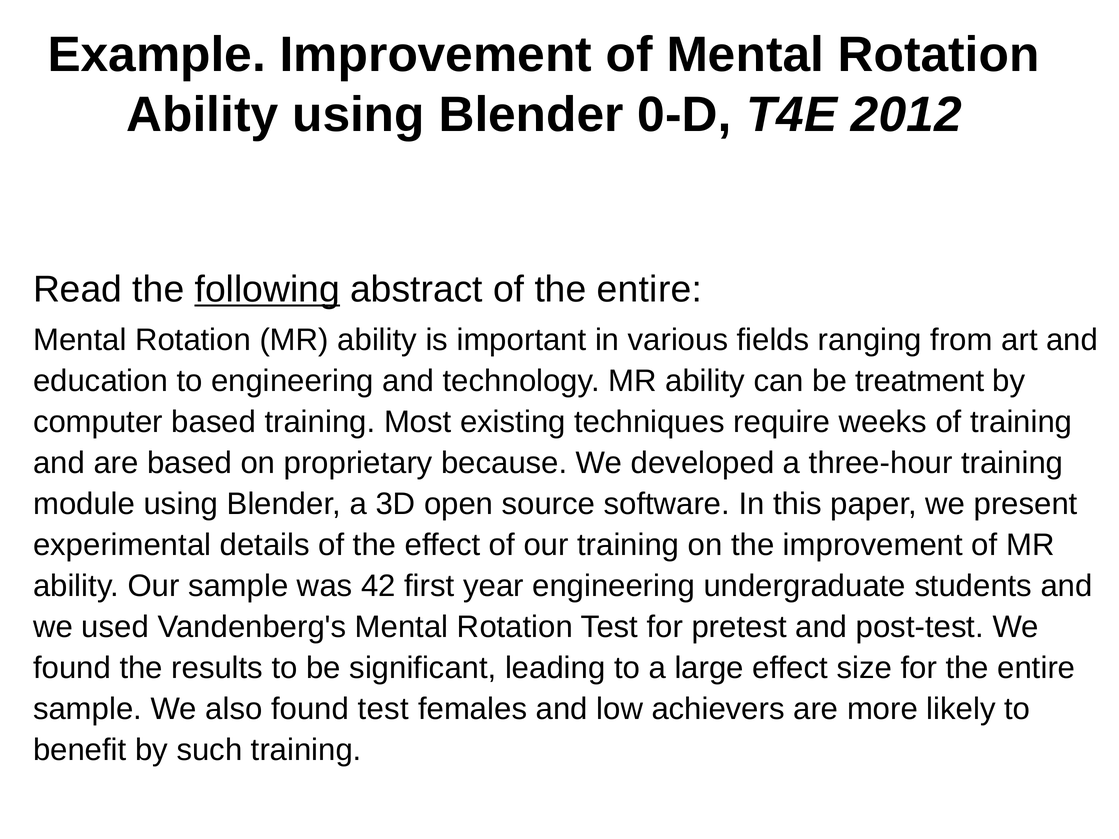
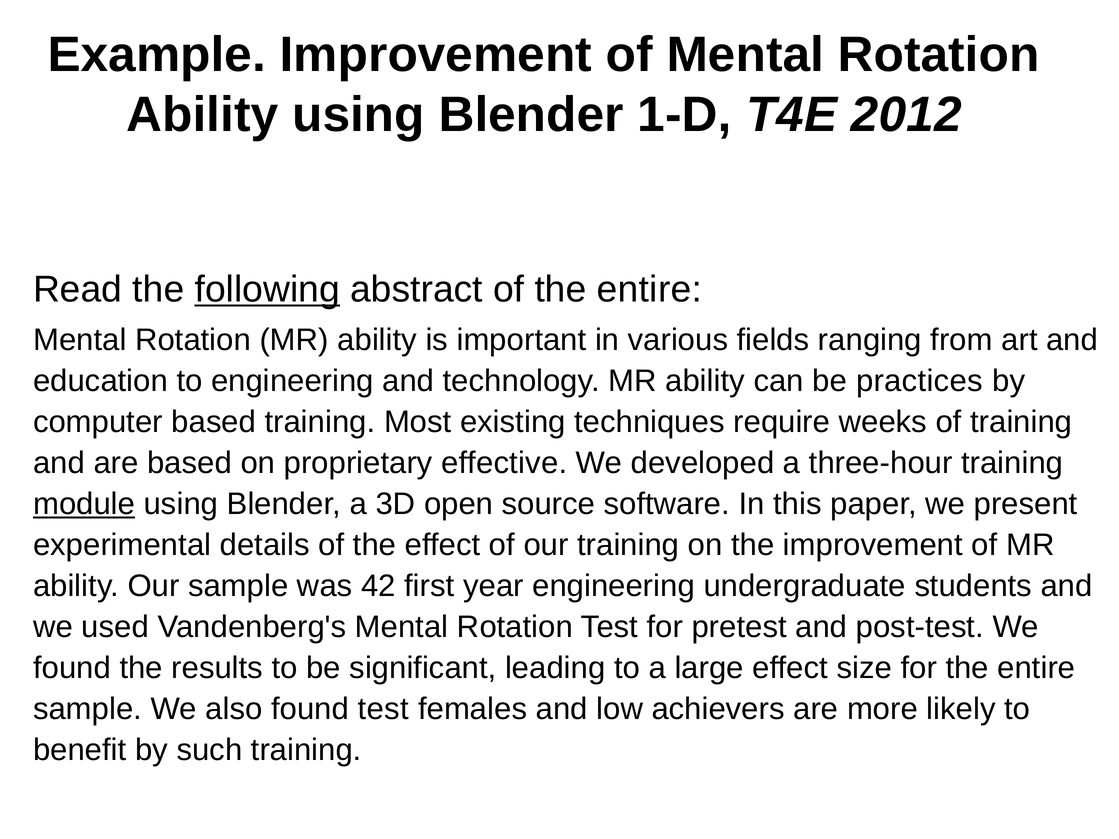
0-D: 0-D -> 1-D
treatment: treatment -> practices
because: because -> effective
module underline: none -> present
